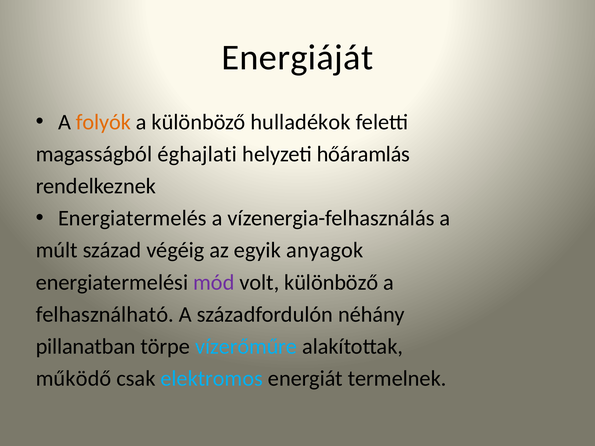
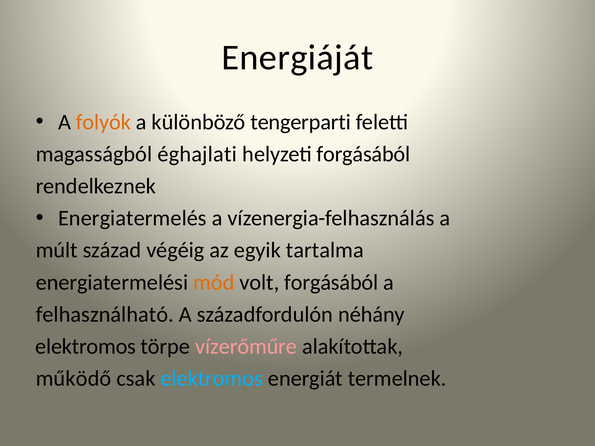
hulladékok: hulladékok -> tengerparti
helyzeti hőáramlás: hőáramlás -> forgásából
anyagok: anyagok -> tartalma
mód colour: purple -> orange
volt különböző: különböző -> forgásából
pillanatban at (86, 347): pillanatban -> elektromos
vízerőműre colour: light blue -> pink
